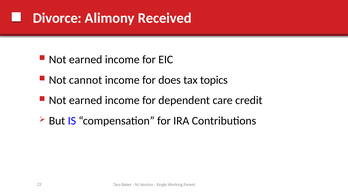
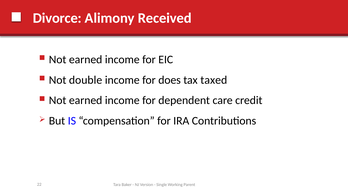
cannot: cannot -> double
topics: topics -> taxed
